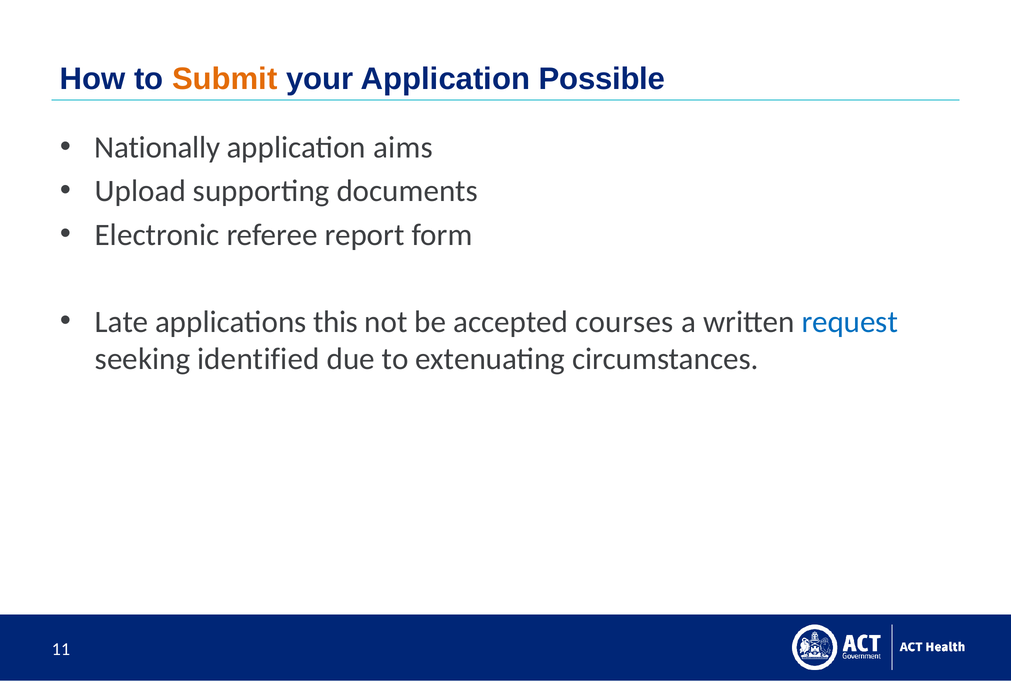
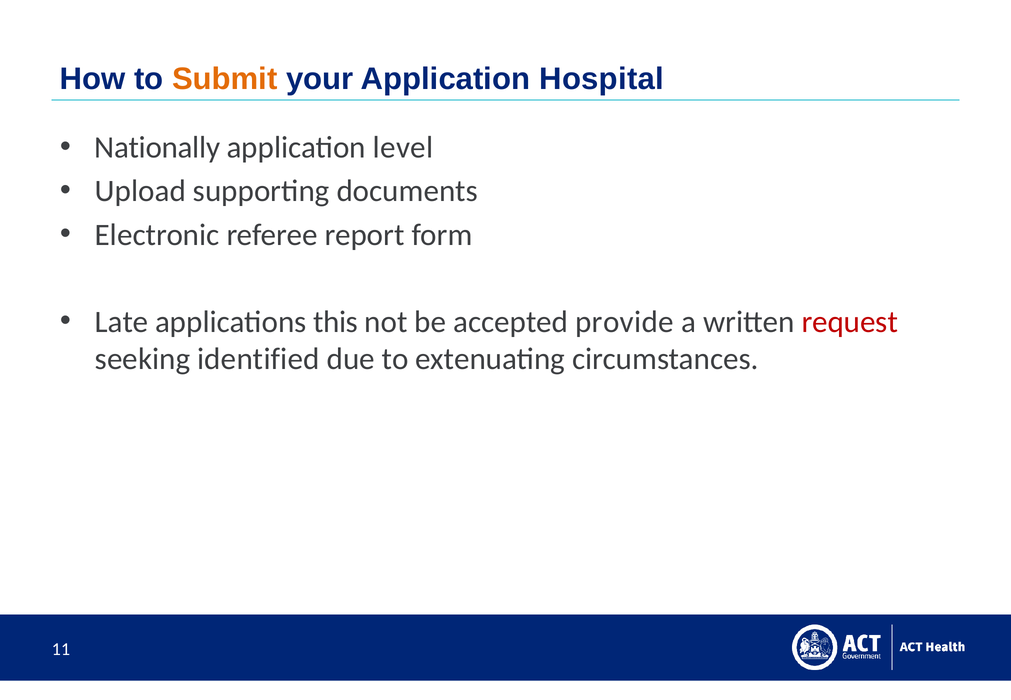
Possible: Possible -> Hospital
aims: aims -> level
courses: courses -> provide
request colour: blue -> red
